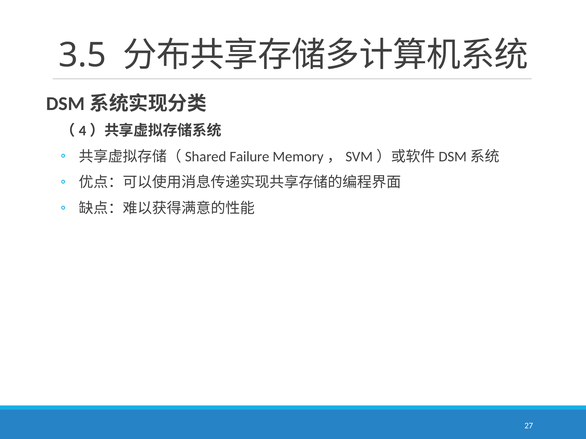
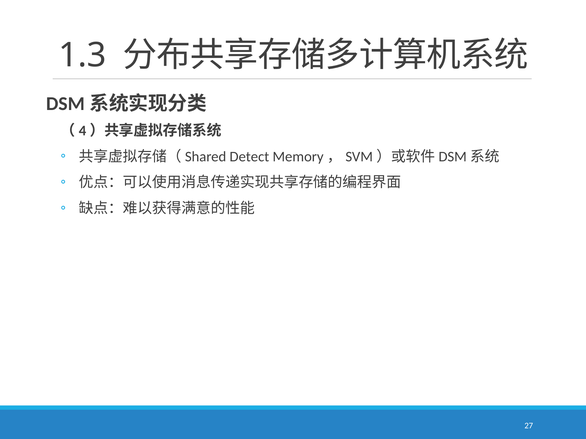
3.5: 3.5 -> 1.3
Failure: Failure -> Detect
